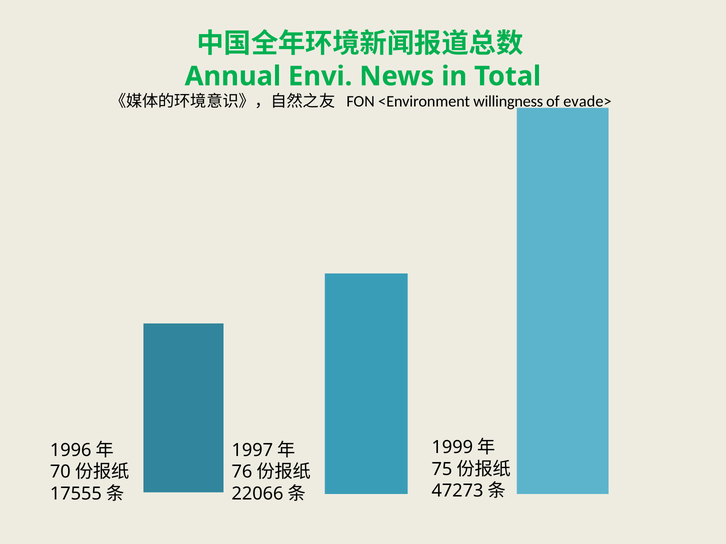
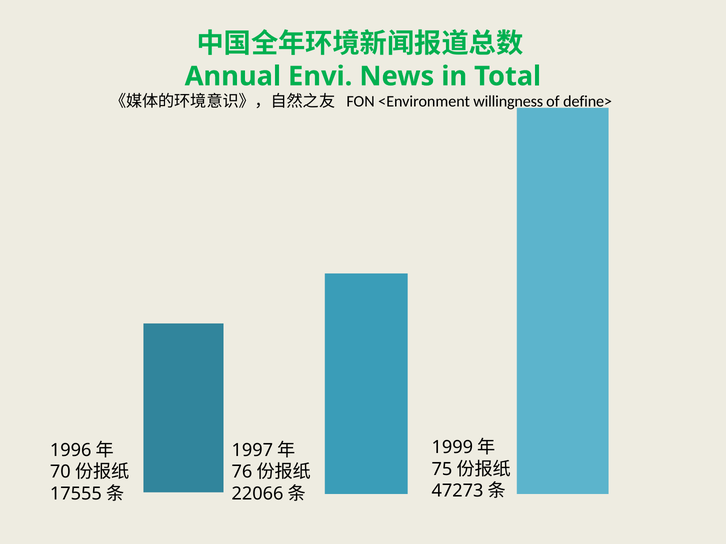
evade>: evade> -> define>
